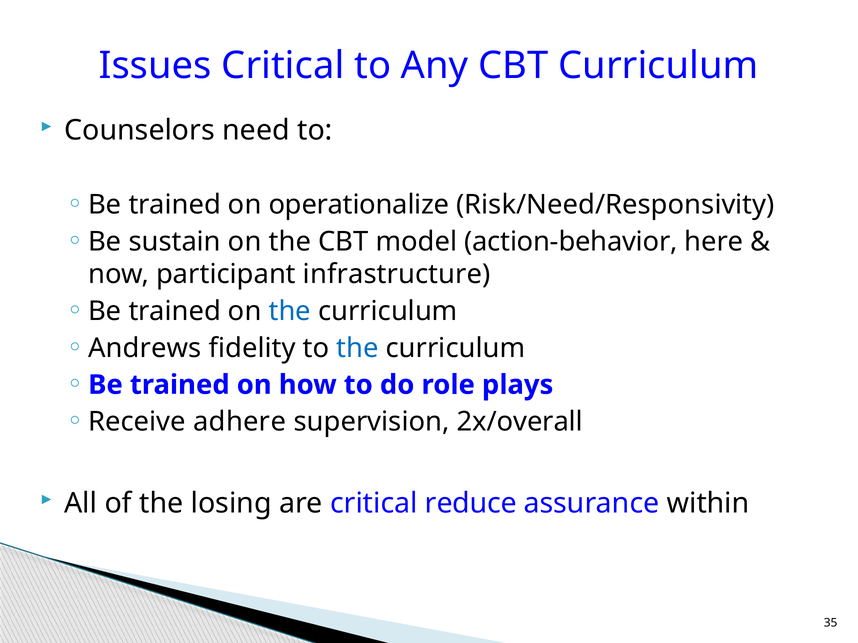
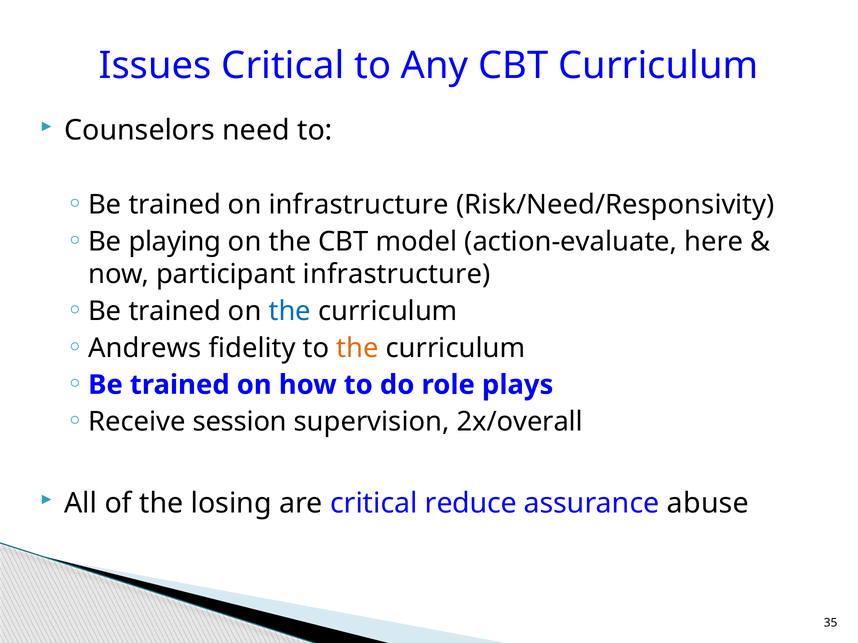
on operationalize: operationalize -> infrastructure
sustain: sustain -> playing
action-behavior: action-behavior -> action-evaluate
the at (357, 348) colour: blue -> orange
adhere: adhere -> session
within: within -> abuse
